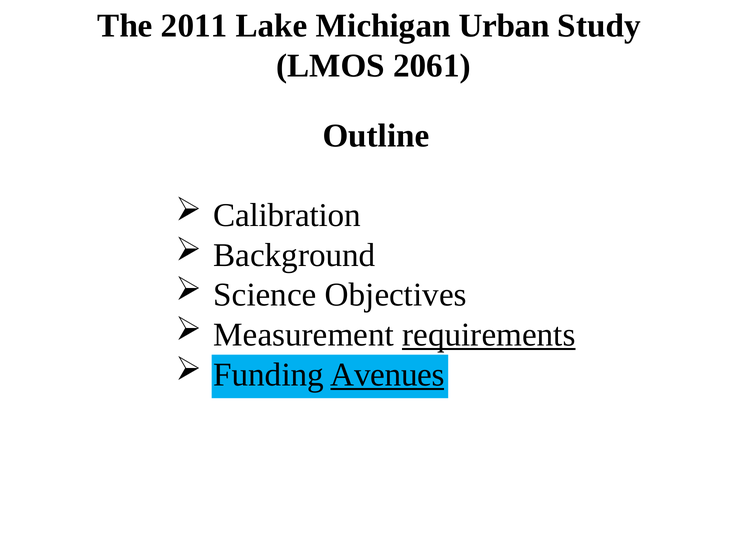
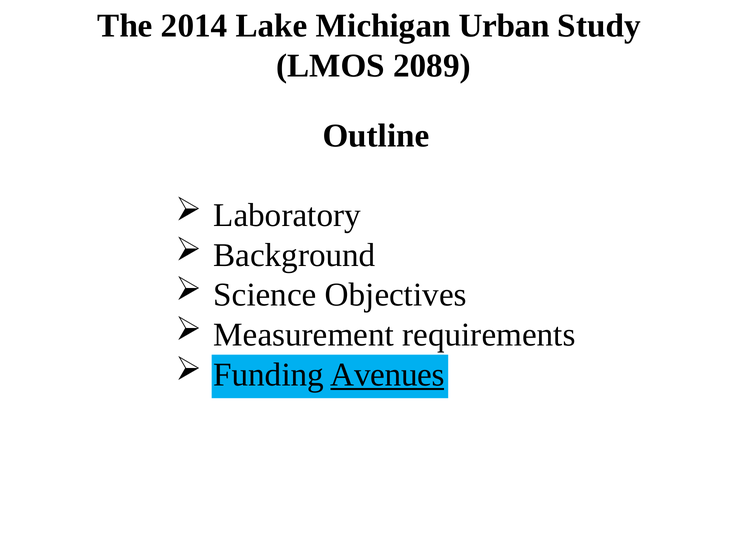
2011: 2011 -> 2014
2061: 2061 -> 2089
Calibration: Calibration -> Laboratory
requirements underline: present -> none
